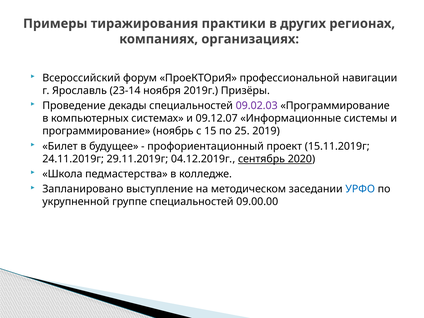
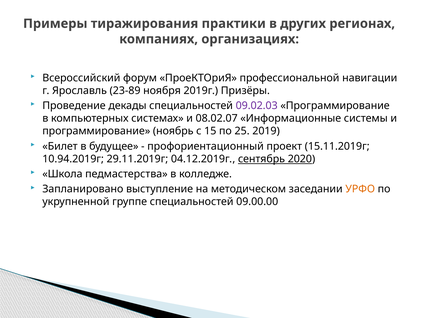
23-14: 23-14 -> 23-89
09.12.07: 09.12.07 -> 08.02.07
24.11.2019г: 24.11.2019г -> 10.94.2019г
УРФО colour: blue -> orange
